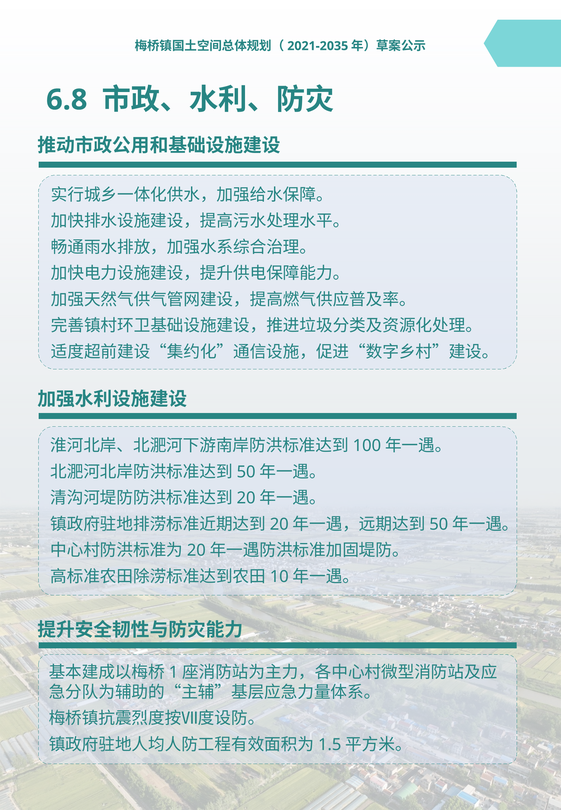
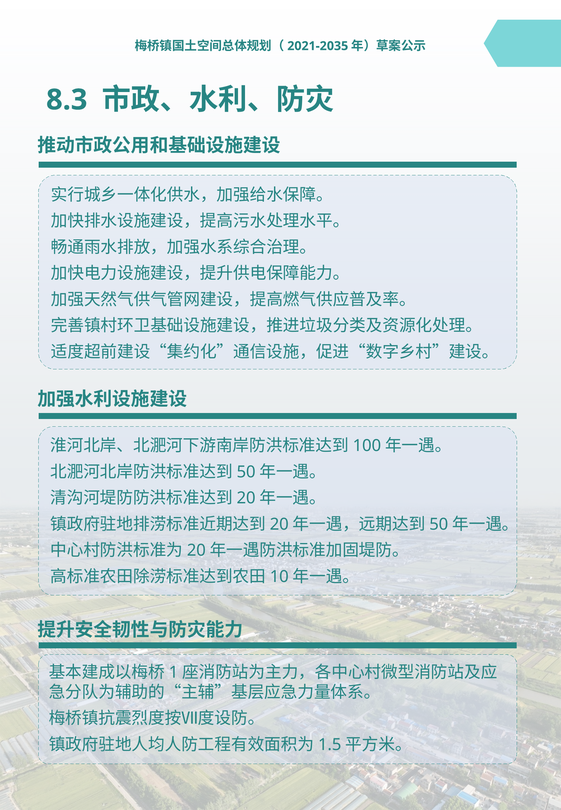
6.8: 6.8 -> 8.3
